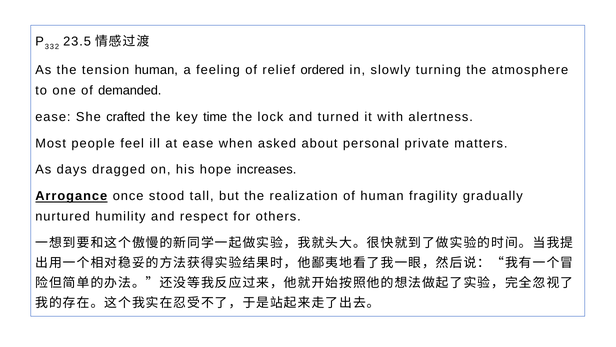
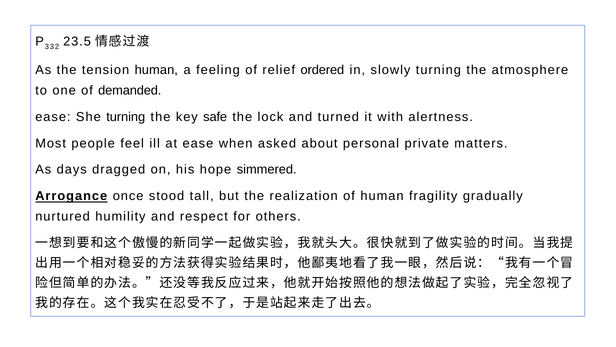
She crafted: crafted -> turning
time: time -> safe
increases: increases -> simmered
